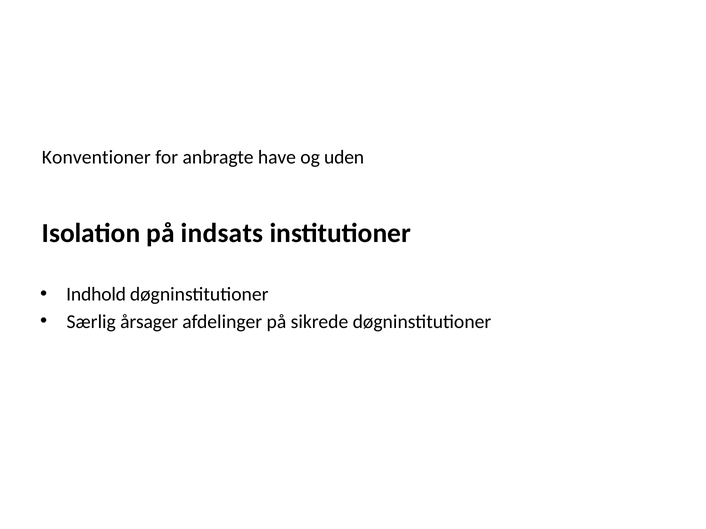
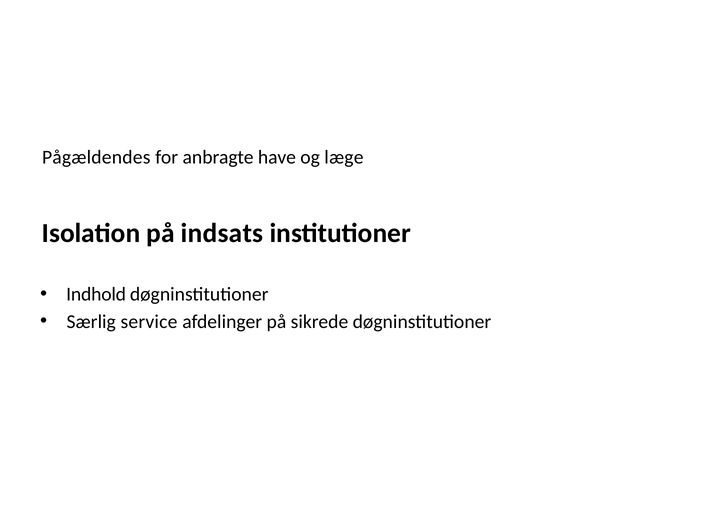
Konventioner: Konventioner -> Pågældendes
uden: uden -> læge
årsager: årsager -> service
